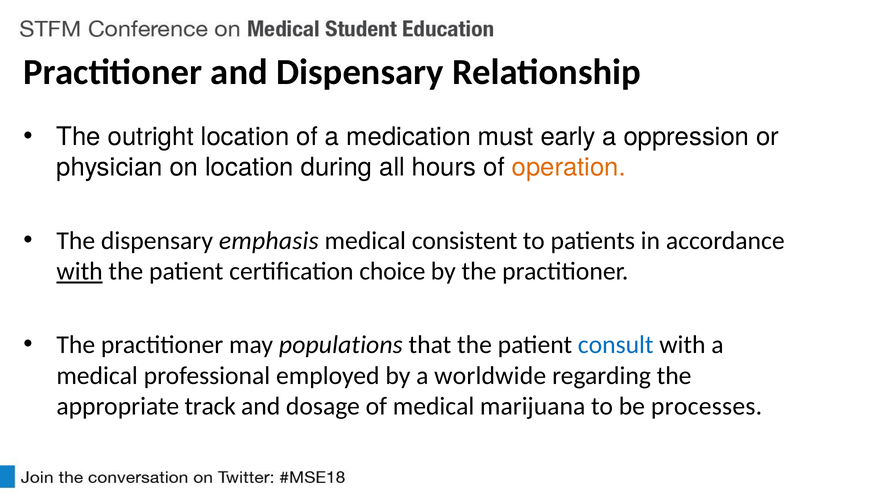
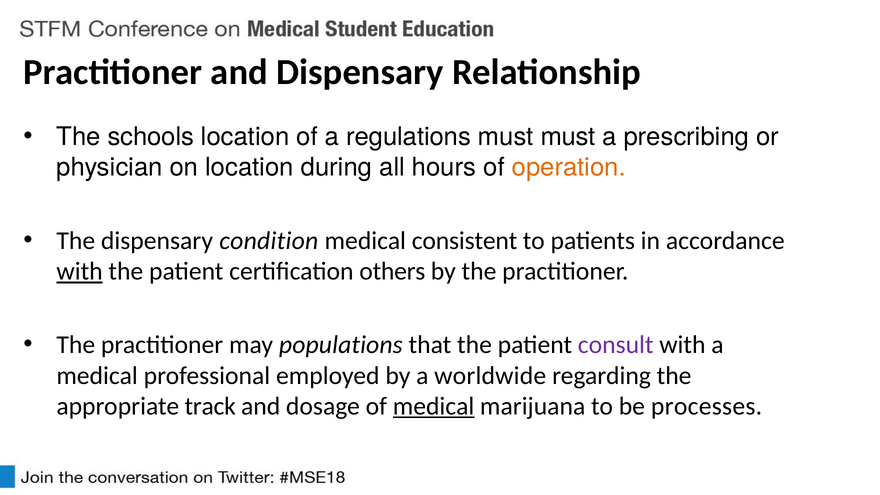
outright: outright -> schools
medication: medication -> regulations
must early: early -> must
oppression: oppression -> prescribing
emphasis: emphasis -> condition
choice: choice -> others
consult colour: blue -> purple
medical at (434, 406) underline: none -> present
